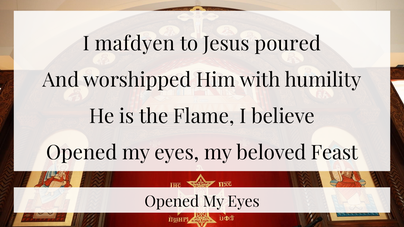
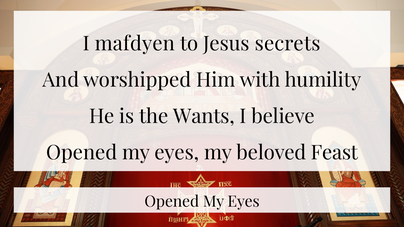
poured: poured -> secrets
Flame: Flame -> Wants
